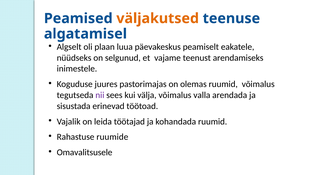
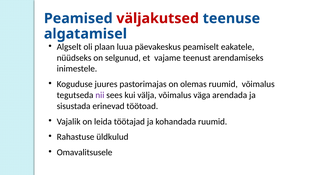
väljakutsed colour: orange -> red
valla: valla -> väga
ruumide: ruumide -> üldkulud
